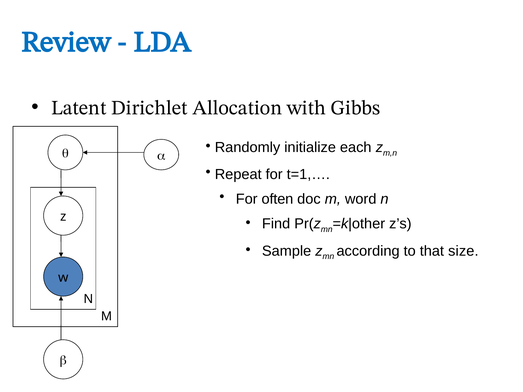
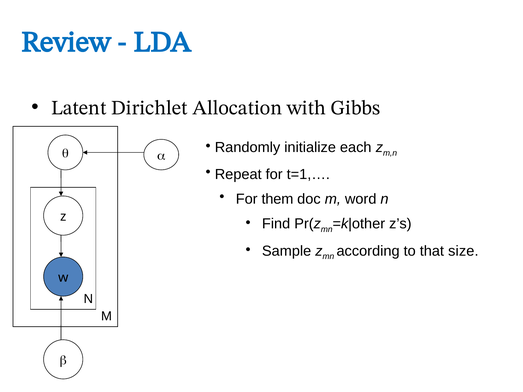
often: often -> them
